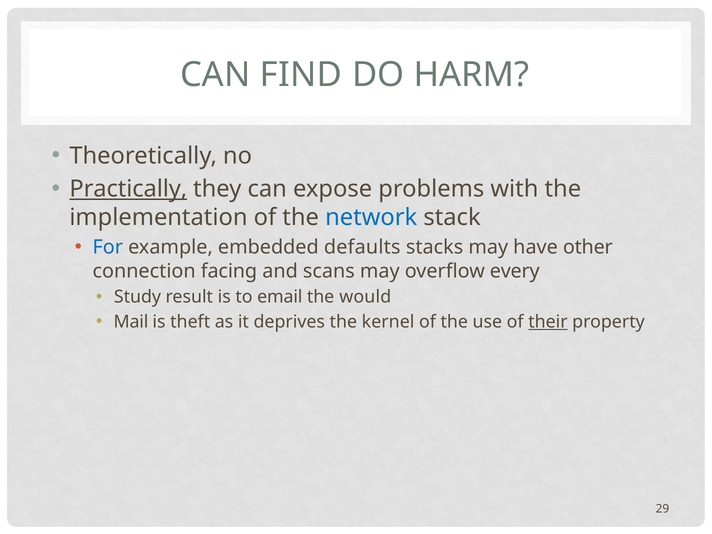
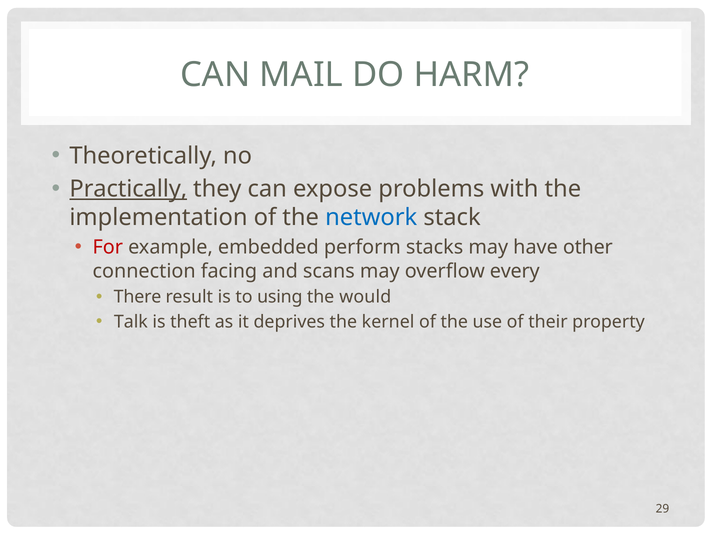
FIND: FIND -> MAIL
For colour: blue -> red
defaults: defaults -> perform
Study: Study -> There
email: email -> using
Mail: Mail -> Talk
their underline: present -> none
